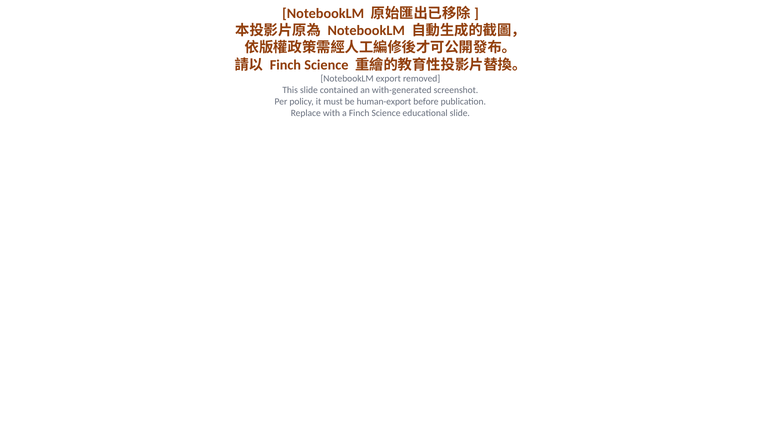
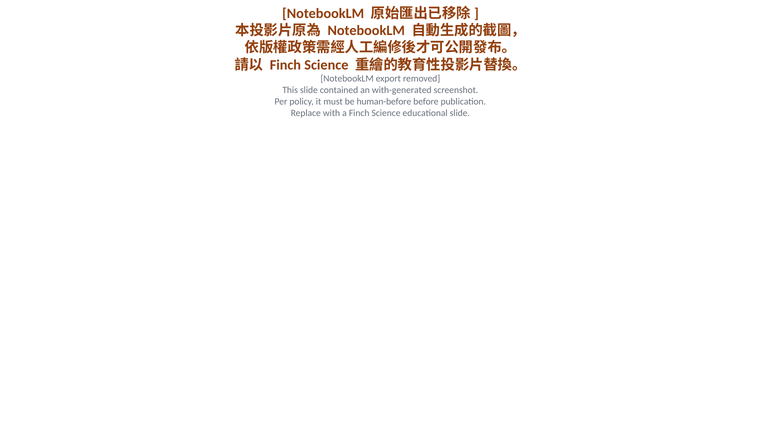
human-export: human-export -> human-before
